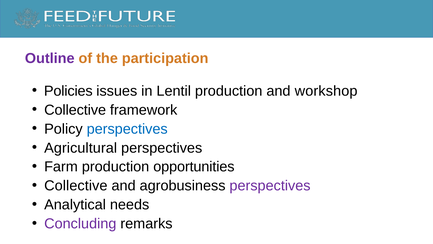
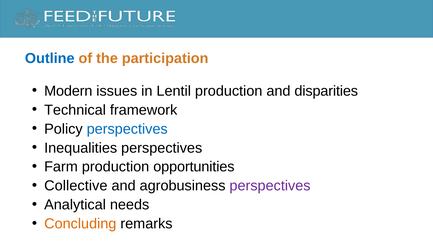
Outline colour: purple -> blue
Policies: Policies -> Modern
workshop: workshop -> disparities
Collective at (75, 110): Collective -> Technical
Agricultural: Agricultural -> Inequalities
Concluding colour: purple -> orange
